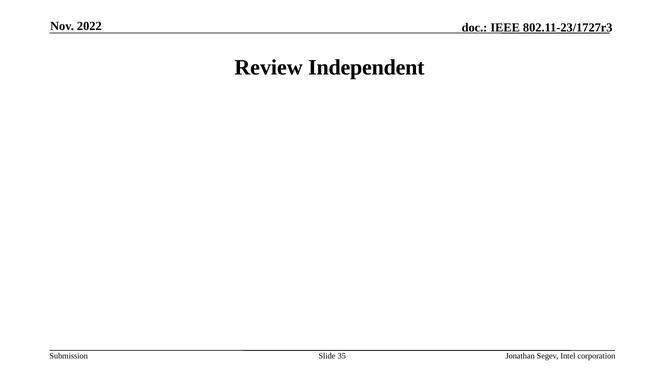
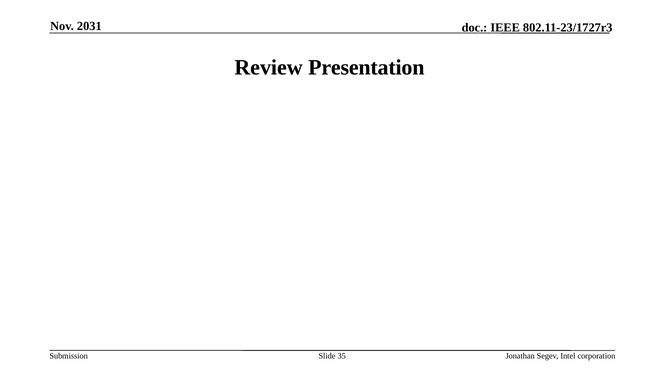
2022: 2022 -> 2031
Independent: Independent -> Presentation
